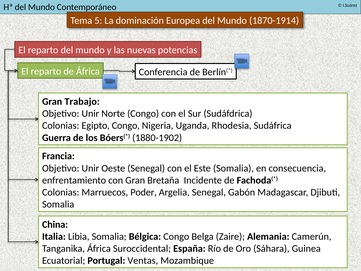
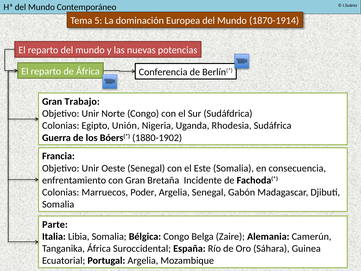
Egipto Congo: Congo -> Unión
China: China -> Parte
Portugal Ventas: Ventas -> Argelia
